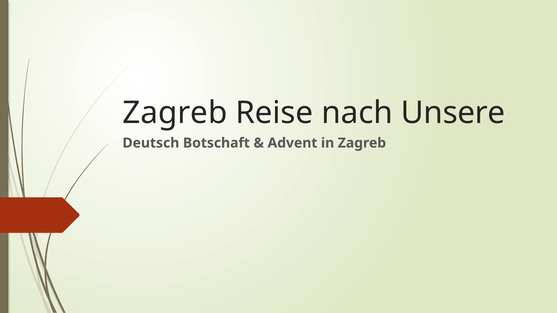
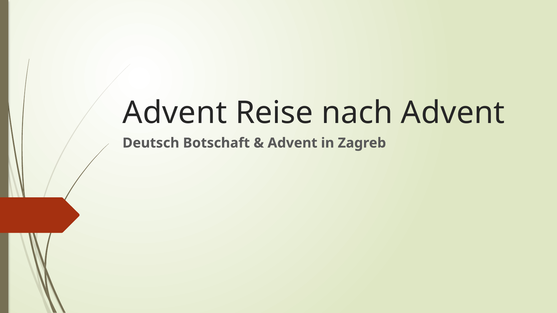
Zagreb at (175, 113): Zagreb -> Advent
nach Unsere: Unsere -> Advent
